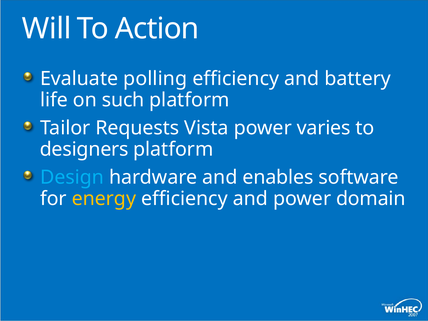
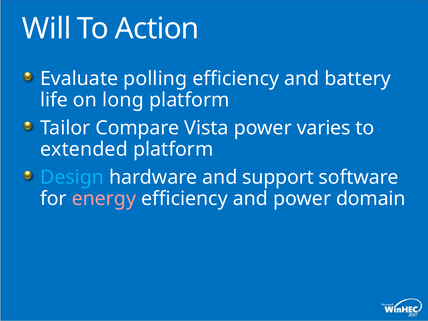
such: such -> long
Requests: Requests -> Compare
designers: designers -> extended
enables: enables -> support
energy colour: yellow -> pink
